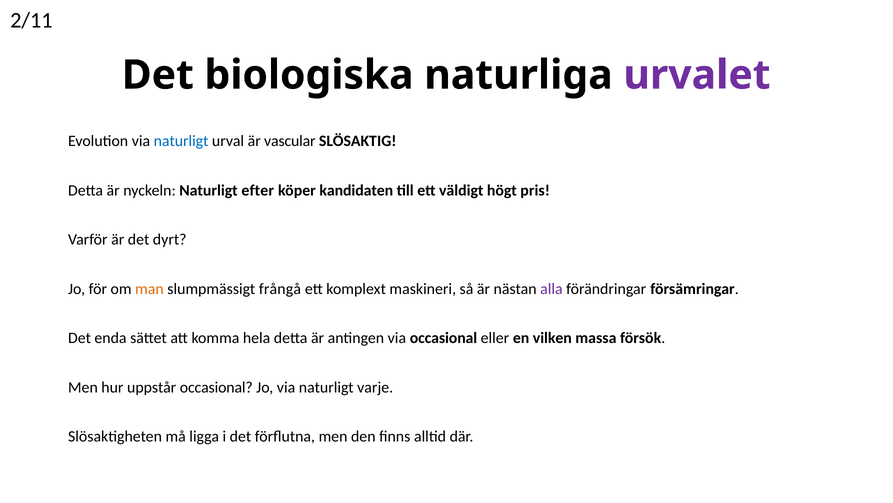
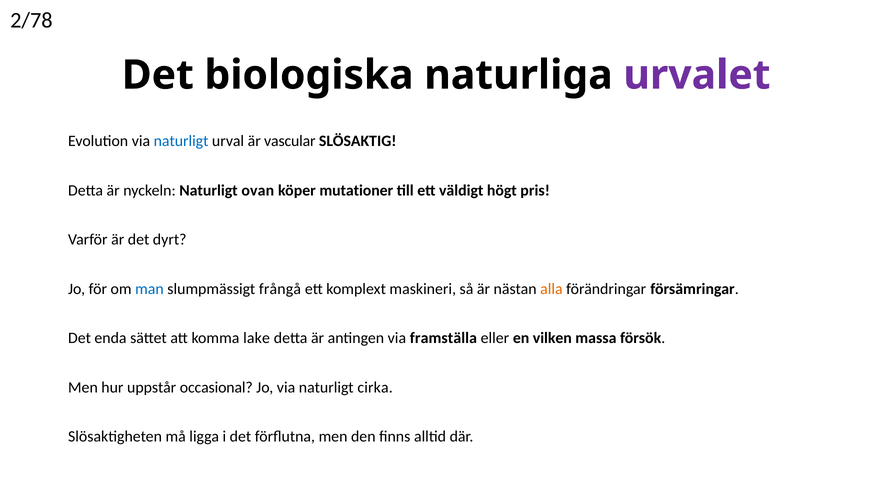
2/11: 2/11 -> 2/78
efter: efter -> ovan
kandidaten: kandidaten -> mutationer
man colour: orange -> blue
alla colour: purple -> orange
hela: hela -> lake
via occasional: occasional -> framställa
varje: varje -> cirka
